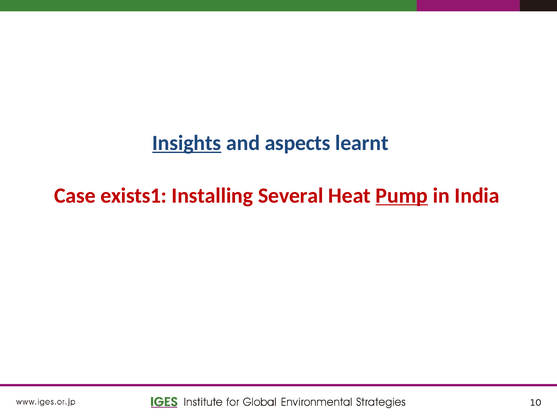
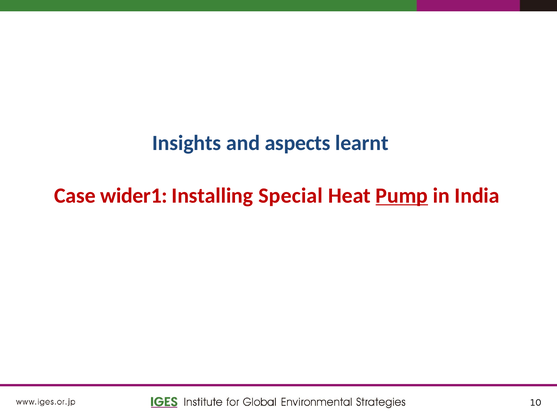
Insights underline: present -> none
exists1: exists1 -> wider1
Several: Several -> Special
